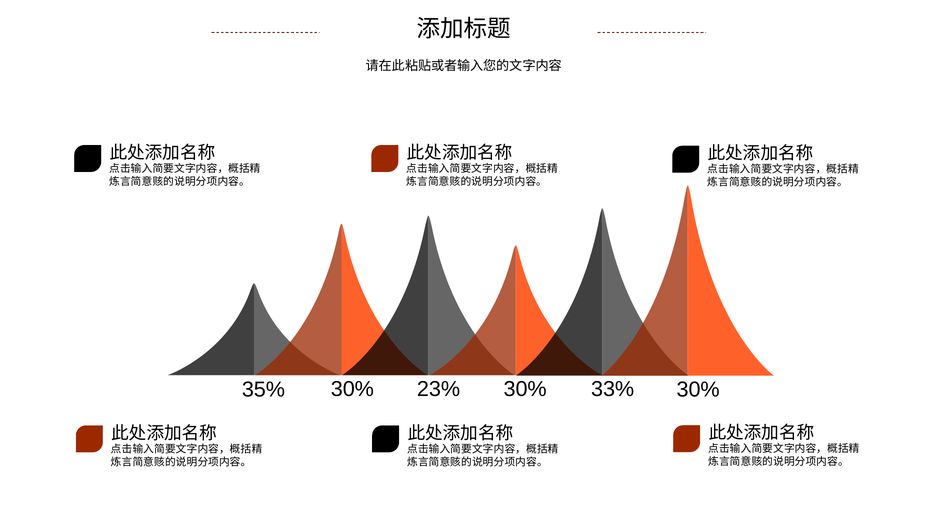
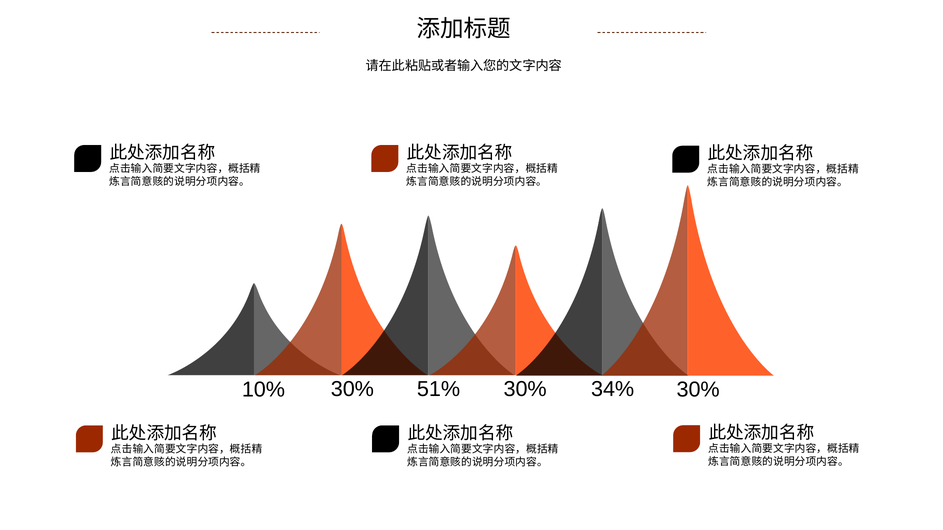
35%: 35% -> 10%
23%: 23% -> 51%
33%: 33% -> 34%
